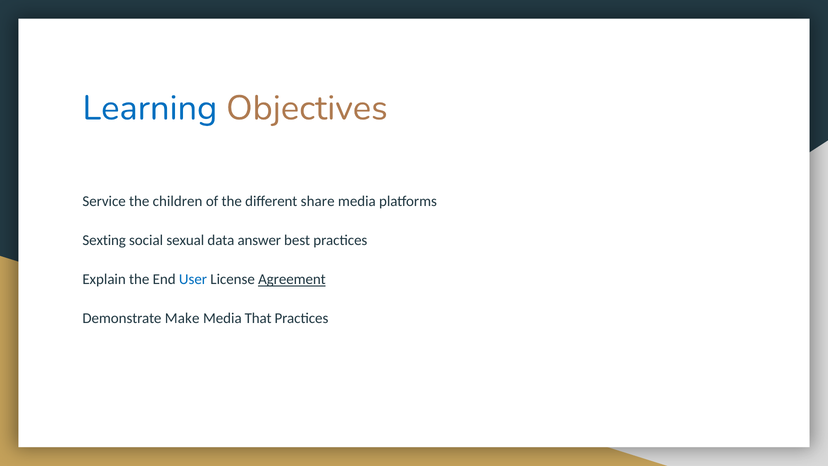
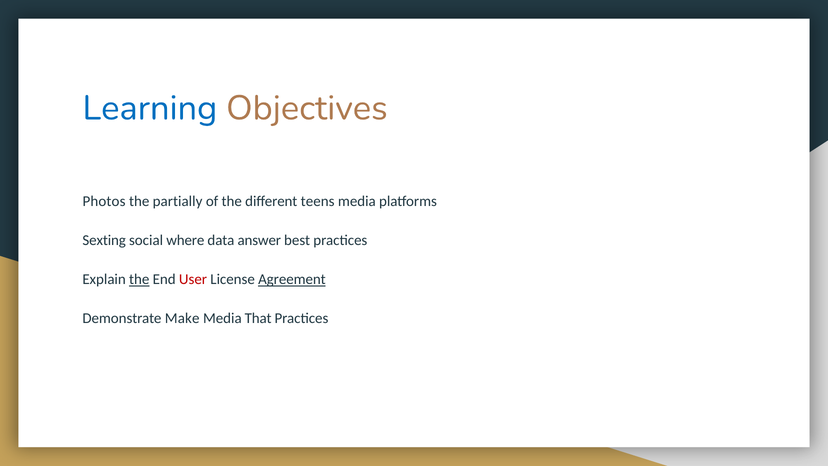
Service: Service -> Photos
children: children -> partially
share: share -> teens
sexual: sexual -> where
the at (139, 279) underline: none -> present
User colour: blue -> red
